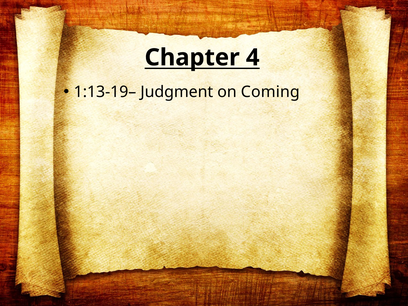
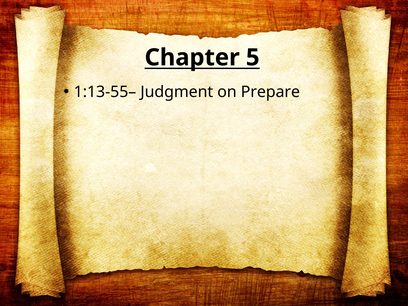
4: 4 -> 5
1:13-19–: 1:13-19– -> 1:13-55–
Coming: Coming -> Prepare
